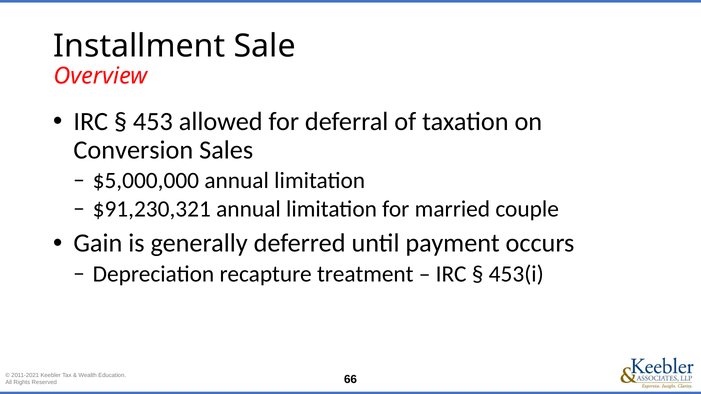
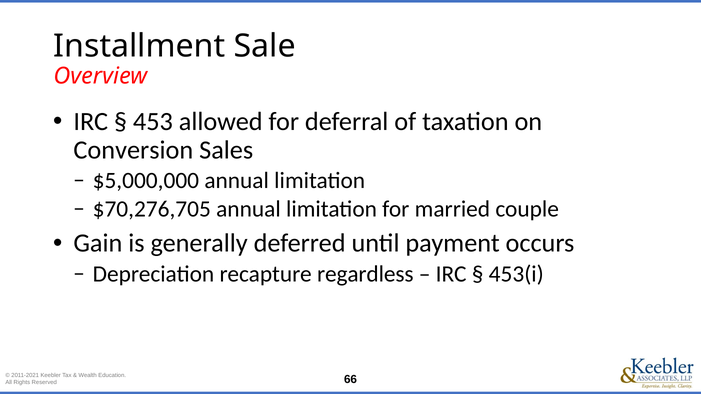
$91,230,321: $91,230,321 -> $70,276,705
treatment: treatment -> regardless
